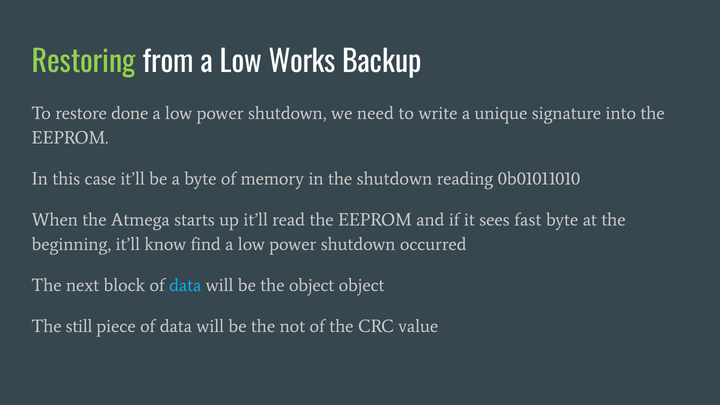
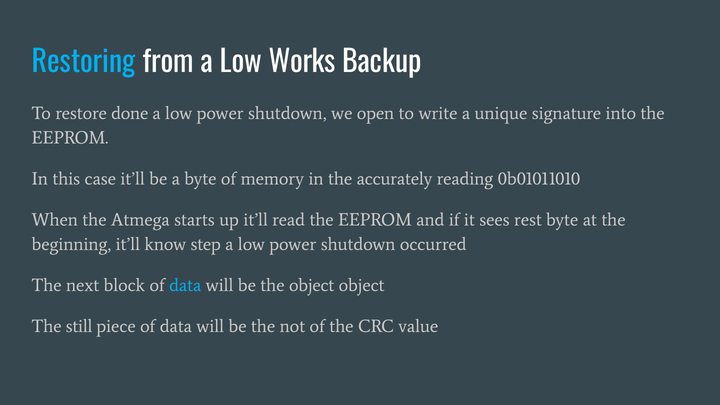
Restoring colour: light green -> light blue
need: need -> open
the shutdown: shutdown -> accurately
fast: fast -> rest
find: find -> step
